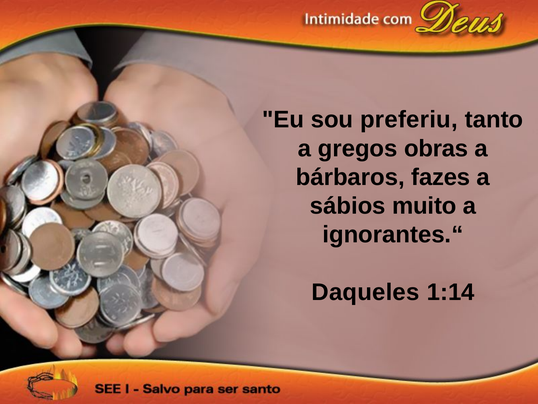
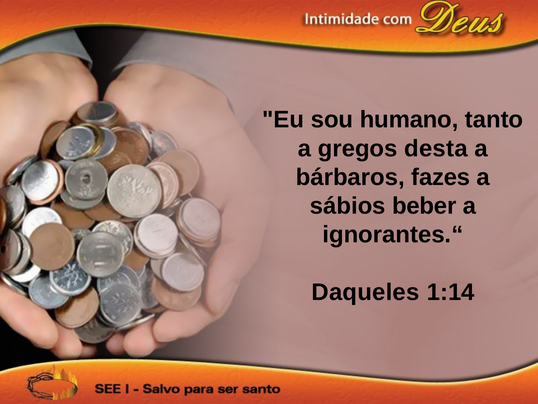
preferiu: preferiu -> humano
obras: obras -> desta
muito: muito -> beber
